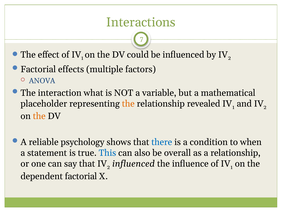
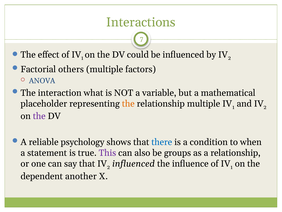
effects: effects -> others
relationship revealed: revealed -> multiple
the at (39, 116) colour: orange -> purple
This colour: blue -> purple
overall: overall -> groups
dependent factorial: factorial -> another
